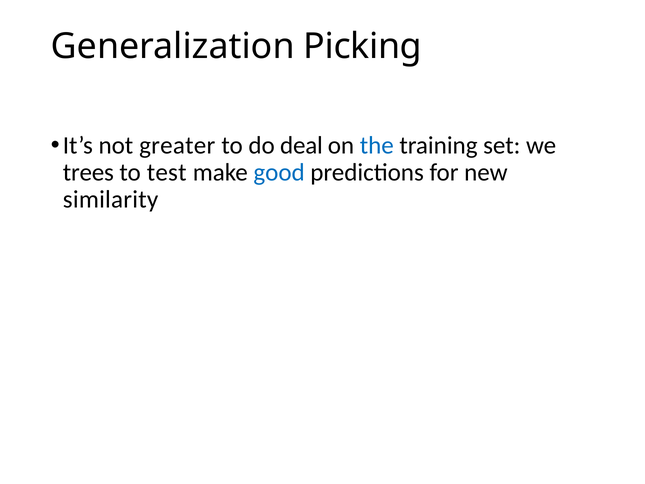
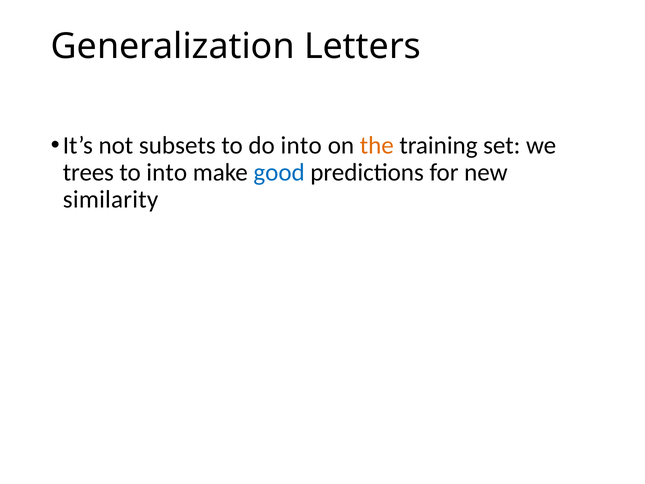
Picking: Picking -> Letters
greater: greater -> subsets
do deal: deal -> into
the colour: blue -> orange
to test: test -> into
